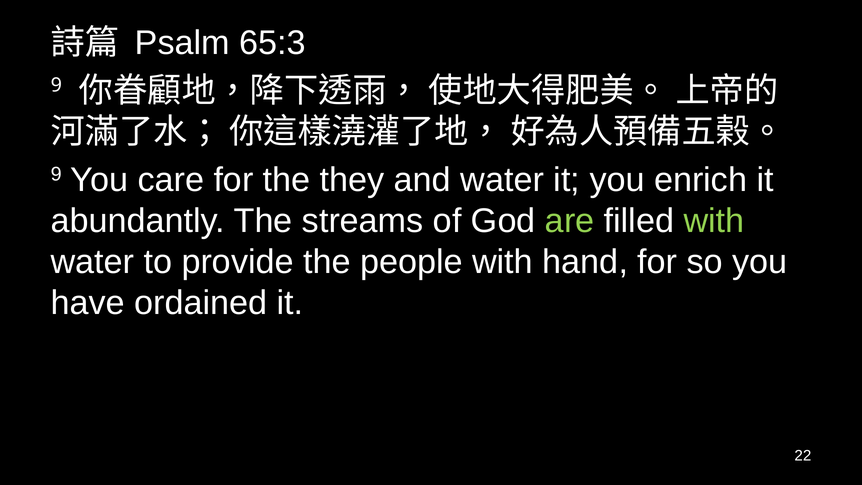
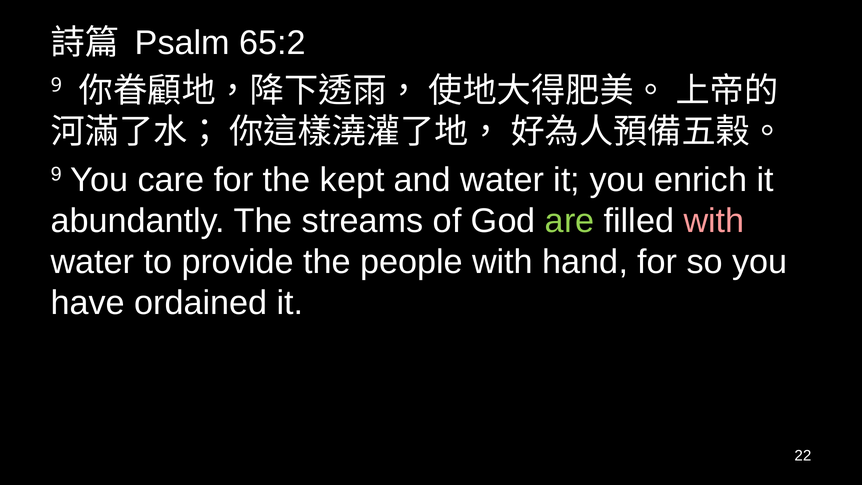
65:3: 65:3 -> 65:2
they: they -> kept
with at (714, 221) colour: light green -> pink
